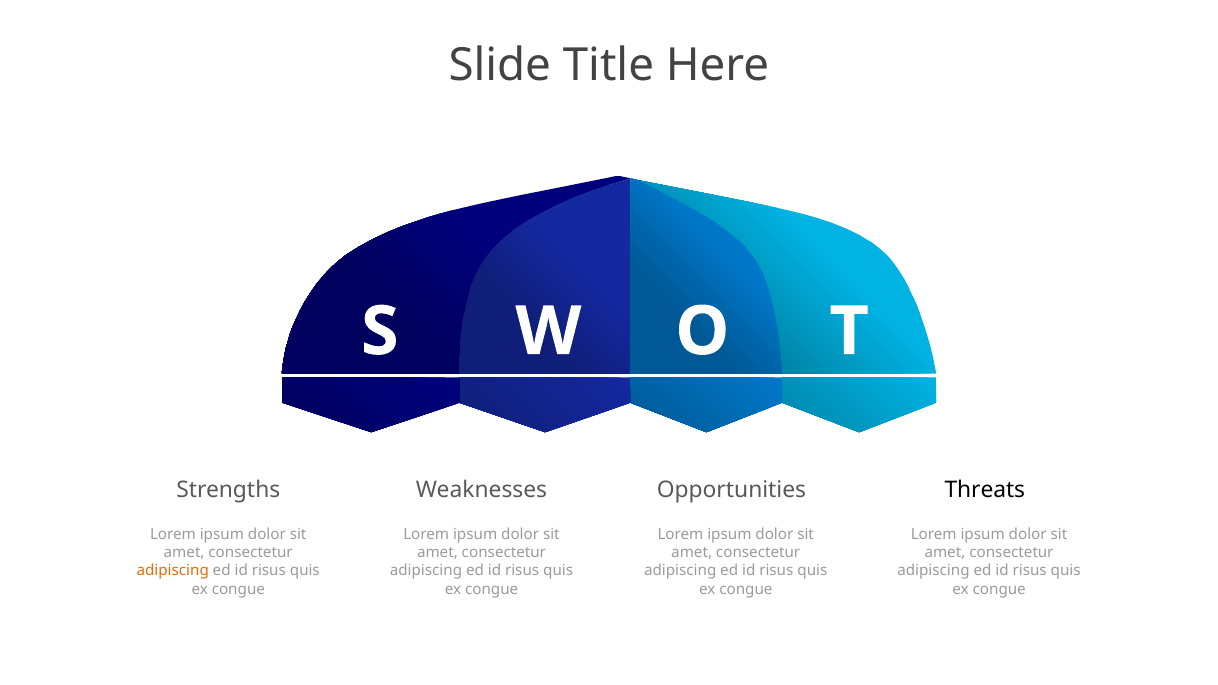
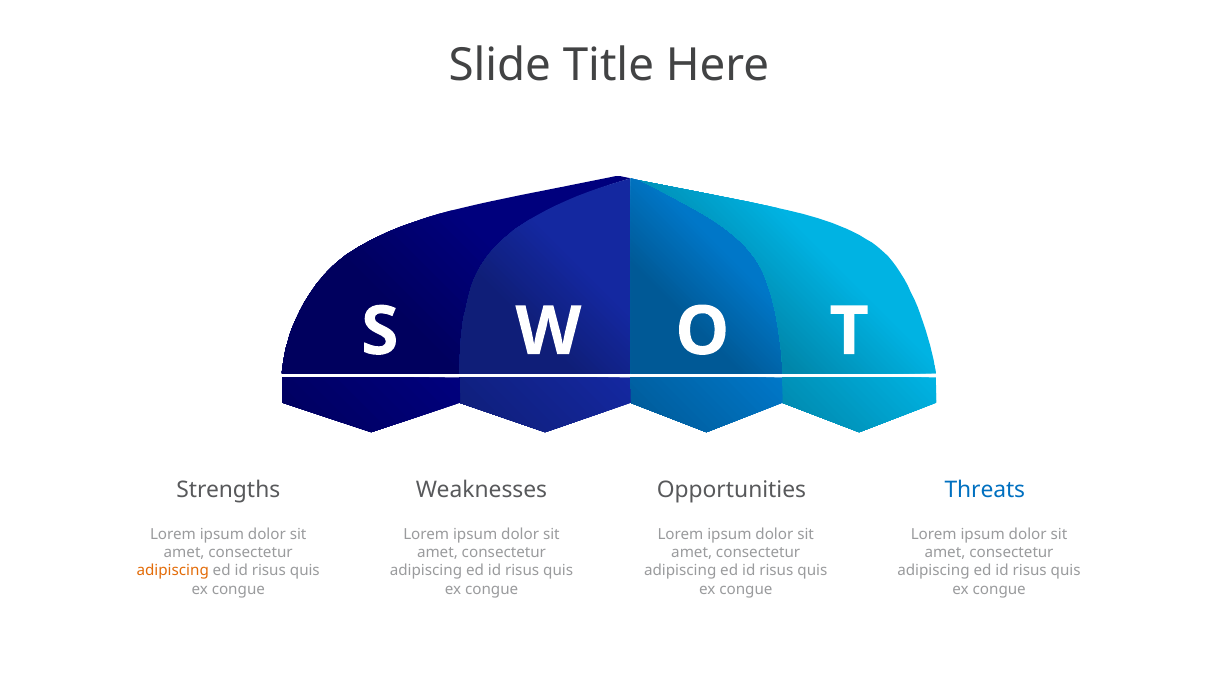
Threats colour: black -> blue
